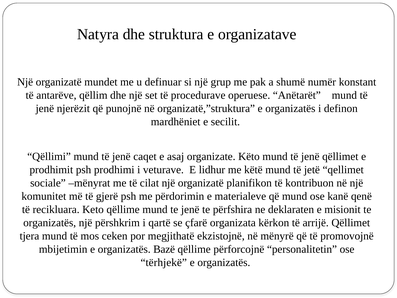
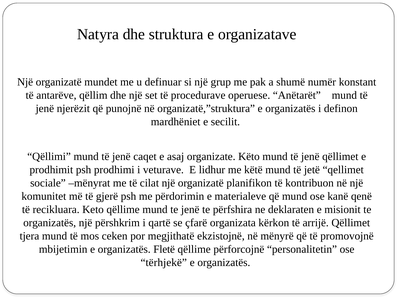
Bazë: Bazë -> Fletë
